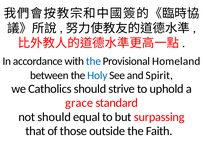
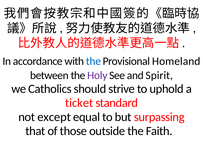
Holy colour: blue -> purple
grace: grace -> ticket
not should: should -> except
